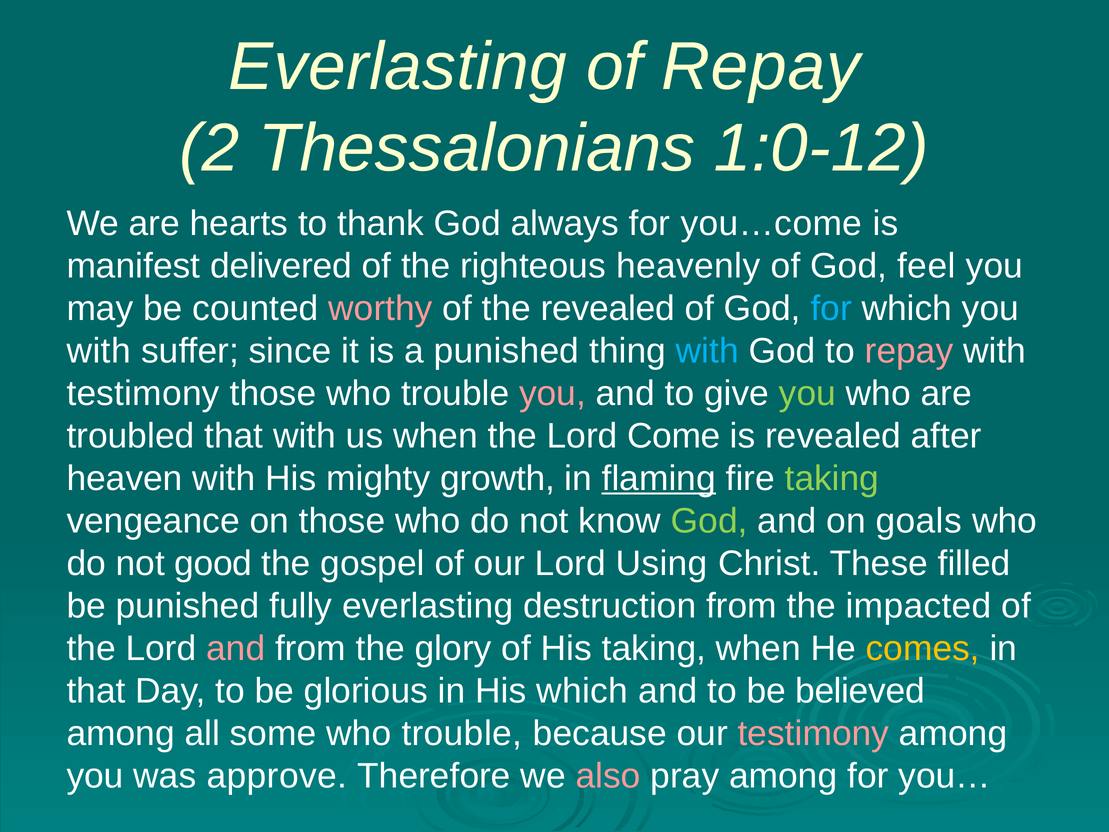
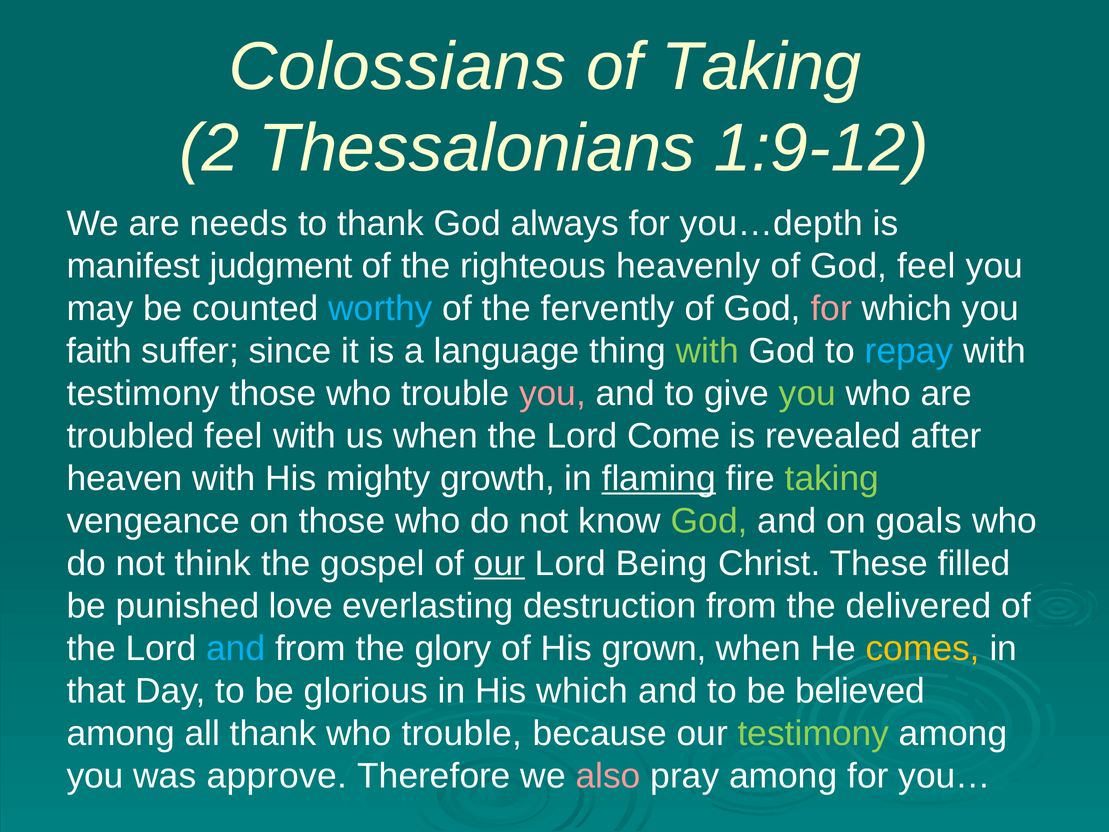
Everlasting at (398, 67): Everlasting -> Colossians
of Repay: Repay -> Taking
1:0-12: 1:0-12 -> 1:9-12
hearts: hearts -> needs
you…come: you…come -> you…depth
delivered: delivered -> judgment
worthy colour: pink -> light blue
the revealed: revealed -> fervently
for at (831, 308) colour: light blue -> pink
with at (99, 351): with -> faith
a punished: punished -> language
with at (707, 351) colour: light blue -> light green
repay at (909, 351) colour: pink -> light blue
troubled that: that -> feel
good: good -> think
our at (499, 563) underline: none -> present
Using: Using -> Being
fully: fully -> love
impacted: impacted -> delivered
and at (236, 648) colour: pink -> light blue
His taking: taking -> grown
all some: some -> thank
testimony at (813, 733) colour: pink -> light green
